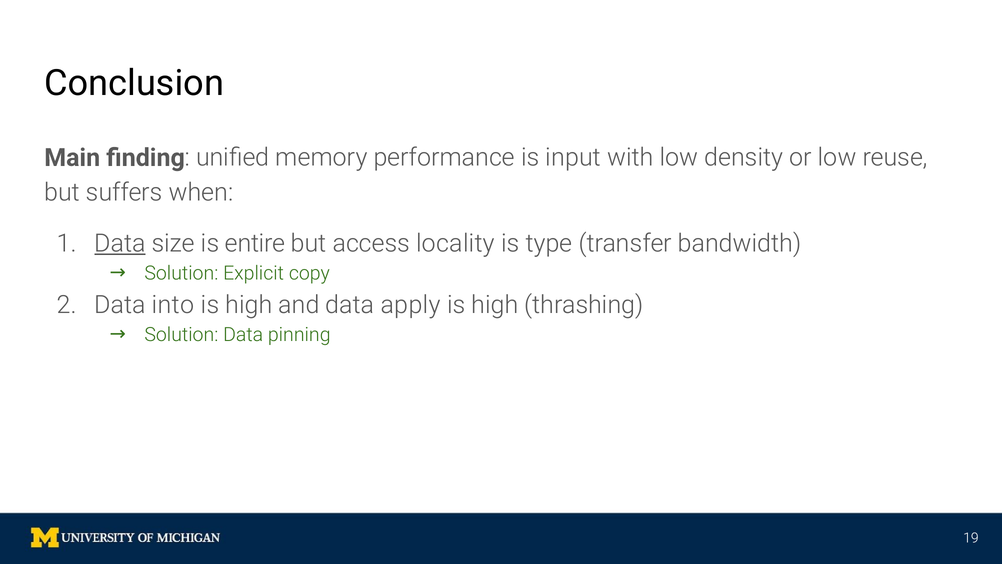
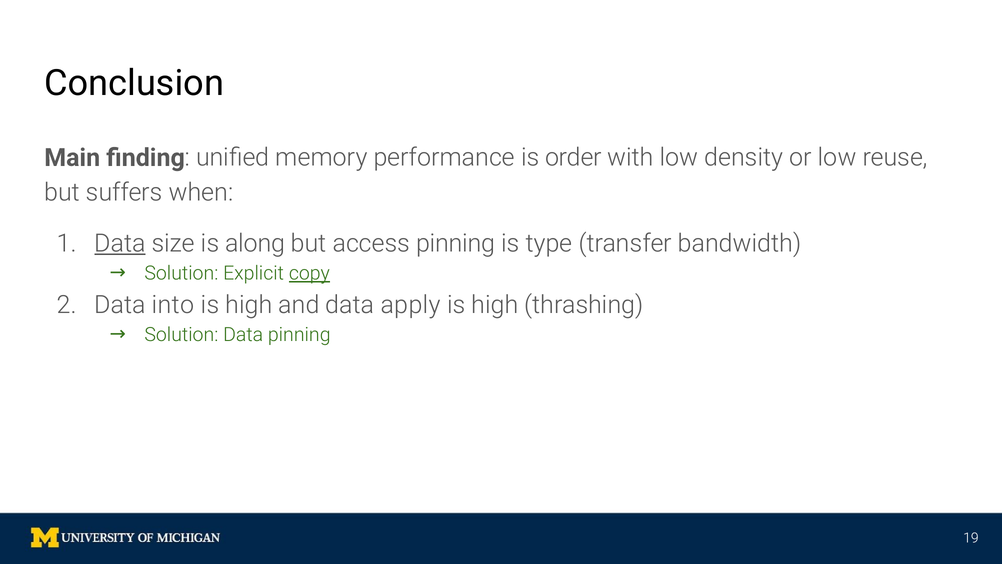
input: input -> order
entire: entire -> along
access locality: locality -> pinning
copy underline: none -> present
